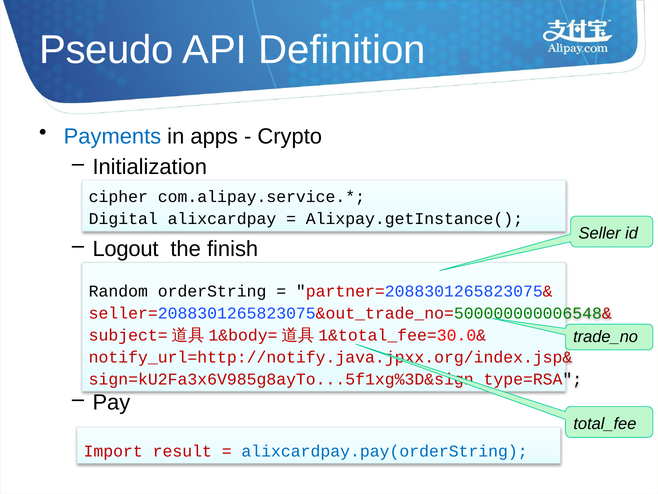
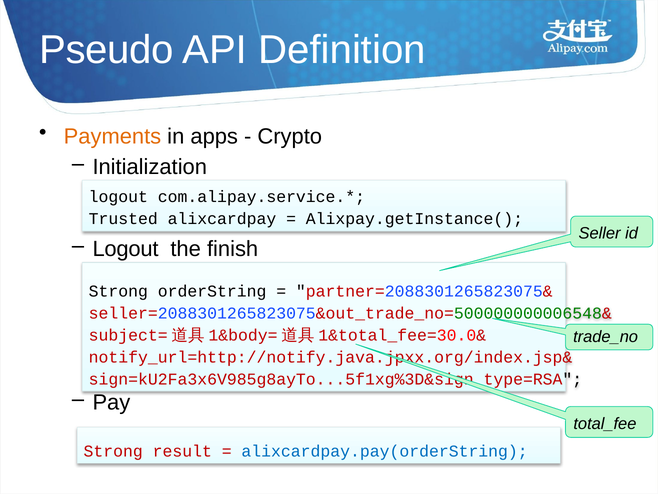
Payments colour: blue -> orange
cipher at (118, 197): cipher -> logout
Digital: Digital -> Trusted
Random at (118, 291): Random -> Strong
Import at (113, 451): Import -> Strong
